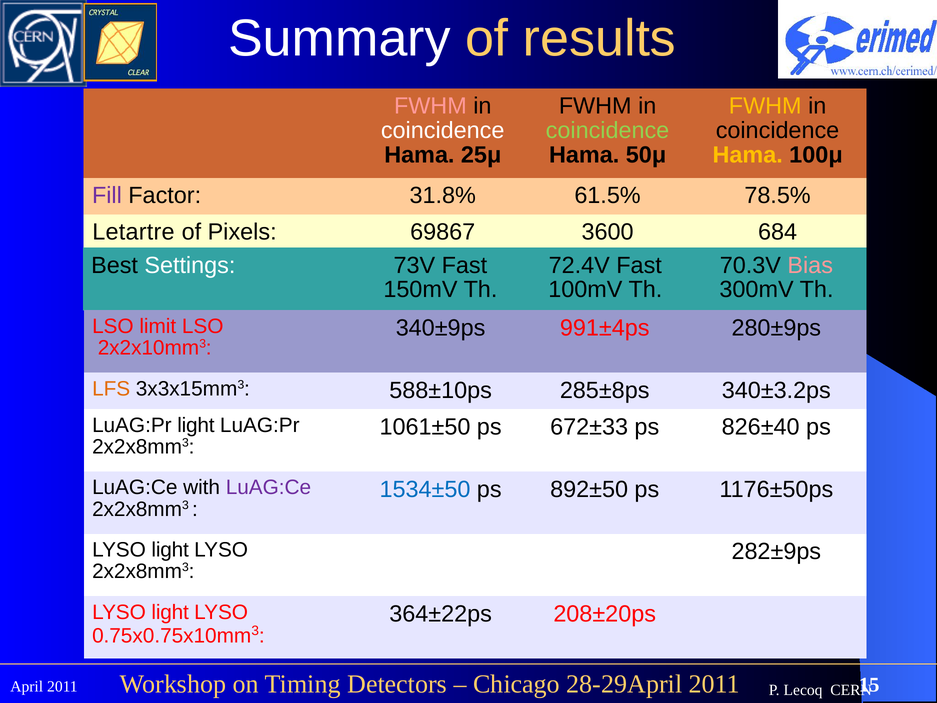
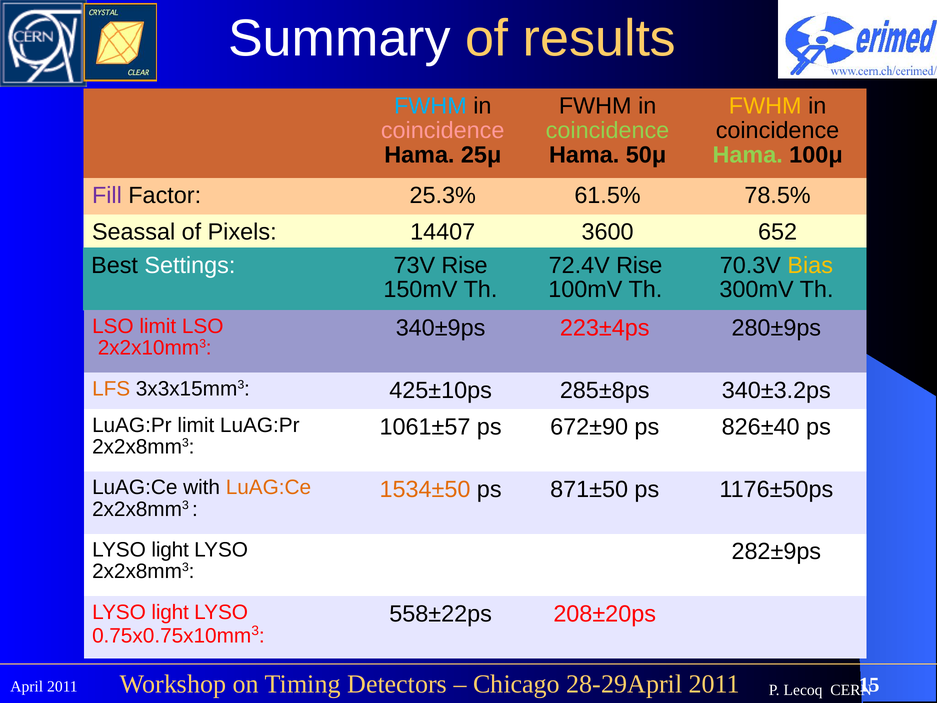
FWHM at (430, 106) colour: pink -> light blue
coincidence at (443, 130) colour: white -> pink
Hama at (748, 155) colour: yellow -> light green
31.8%: 31.8% -> 25.3%
Letartre: Letartre -> Seassal
69867: 69867 -> 14407
684: 684 -> 652
73V Fast: Fast -> Rise
72.4V Fast: Fast -> Rise
Bias colour: pink -> yellow
991±4ps: 991±4ps -> 223±4ps
588±10ps: 588±10ps -> 425±10ps
LuAG:Pr light: light -> limit
1061±50: 1061±50 -> 1061±57
672±33: 672±33 -> 672±90
LuAG:Ce at (268, 487) colour: purple -> orange
1534±50 colour: blue -> orange
892±50: 892±50 -> 871±50
364±22ps: 364±22ps -> 558±22ps
